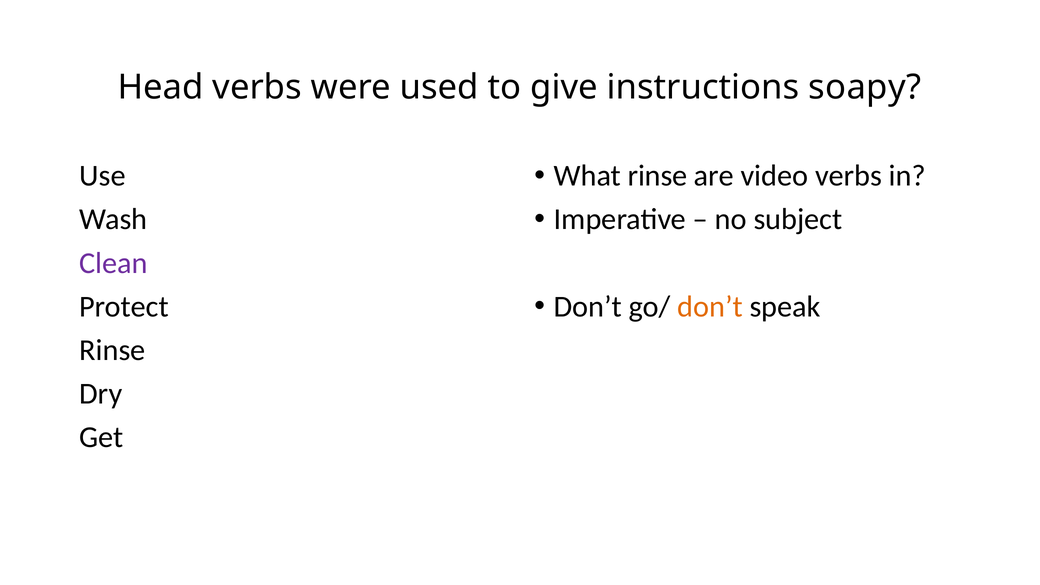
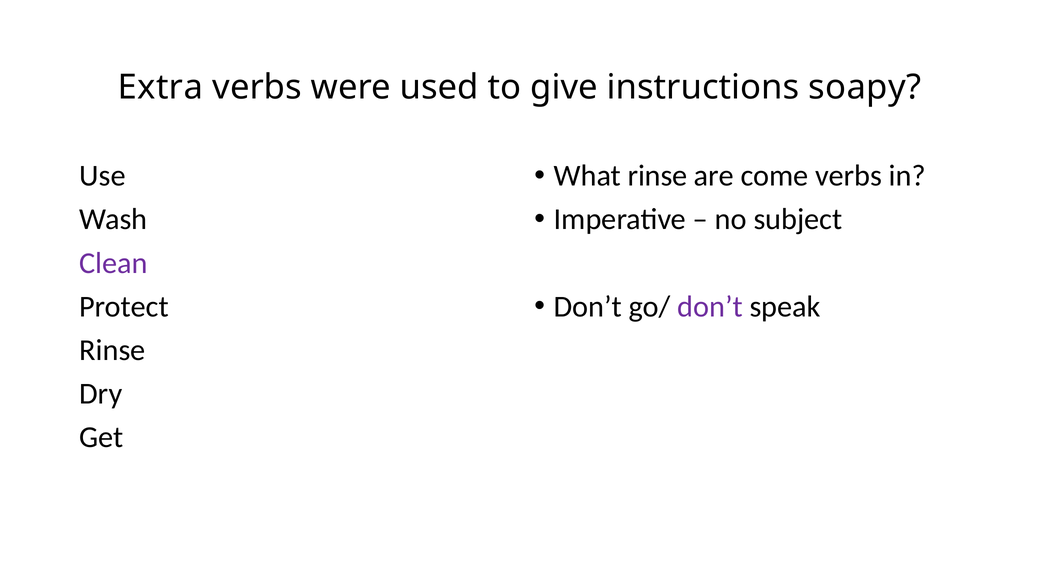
Head: Head -> Extra
video: video -> come
don’t at (710, 307) colour: orange -> purple
